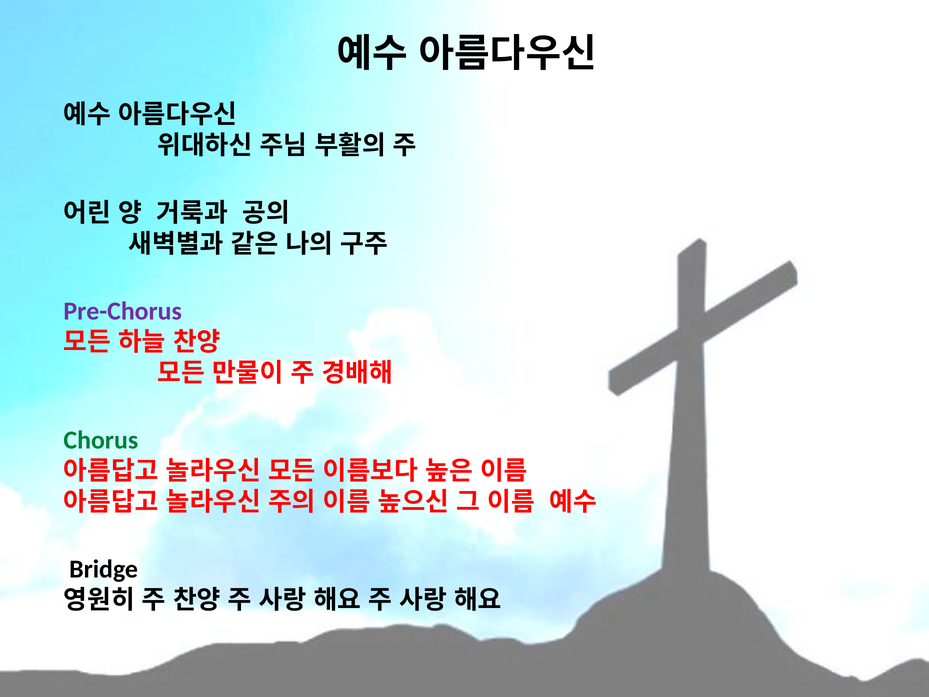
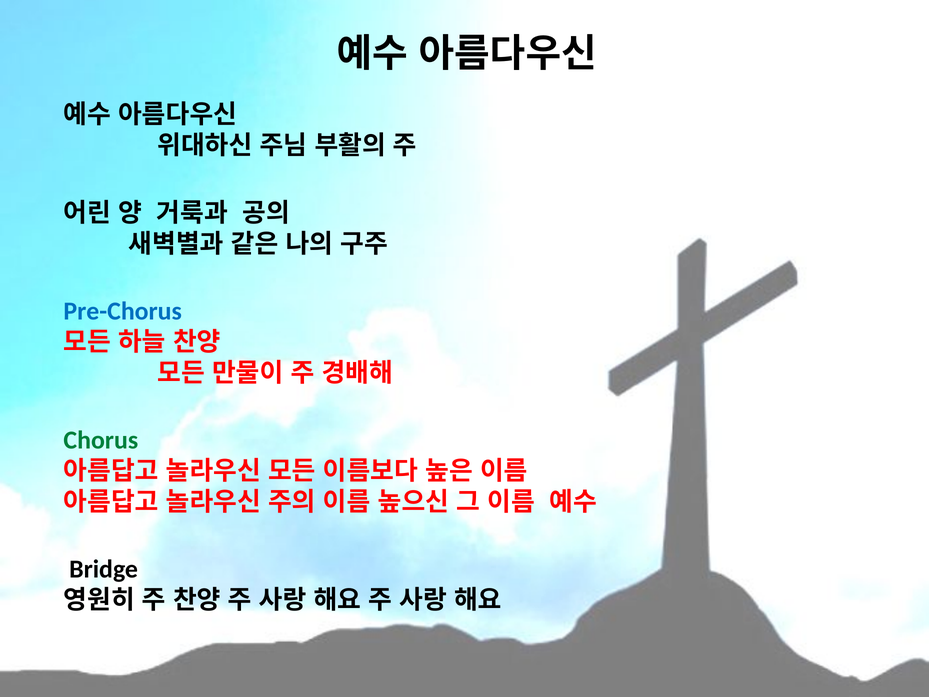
Pre-Chorus colour: purple -> blue
